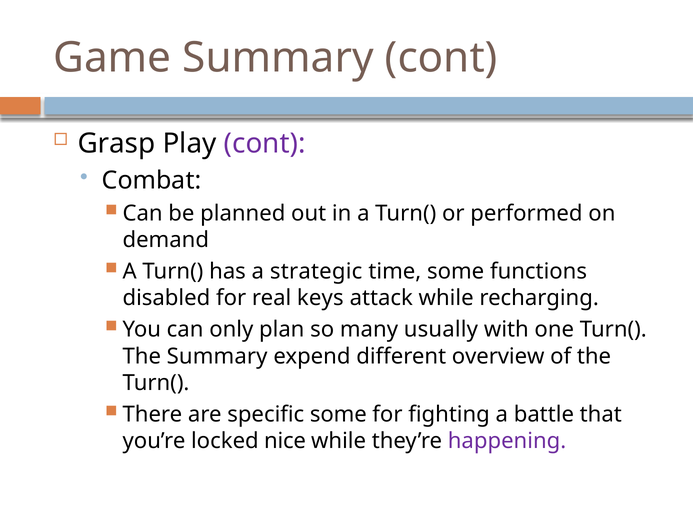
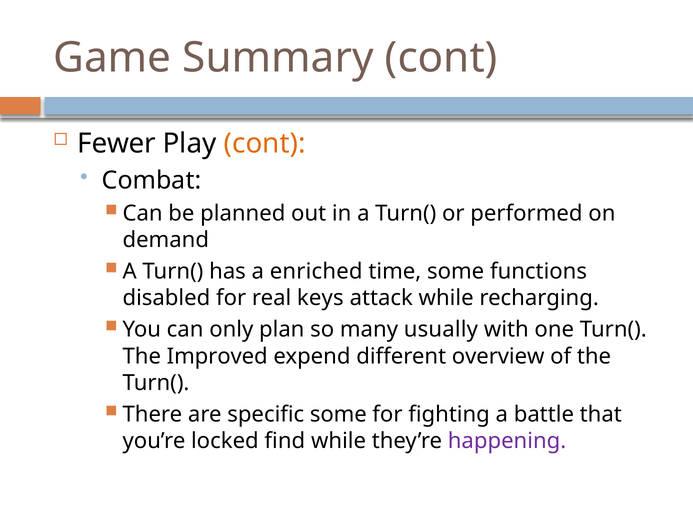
Grasp: Grasp -> Fewer
cont at (265, 143) colour: purple -> orange
strategic: strategic -> enriched
The Summary: Summary -> Improved
nice: nice -> find
